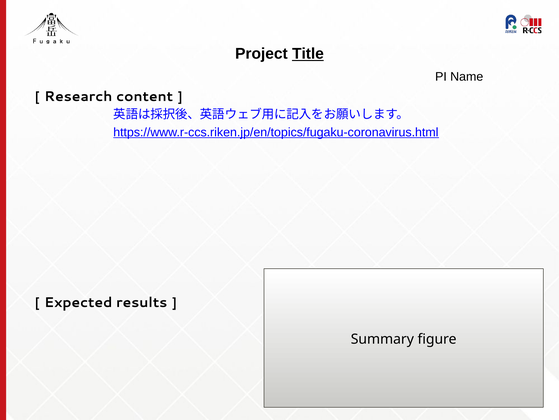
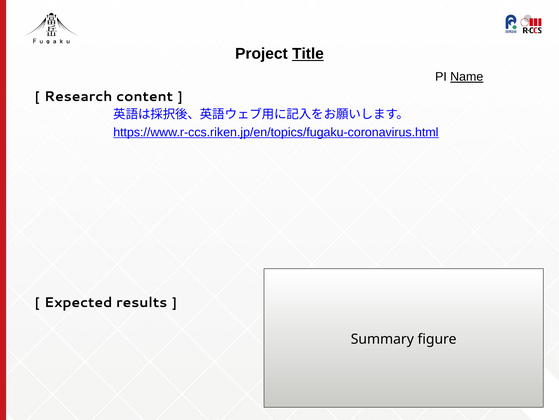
Name underline: none -> present
